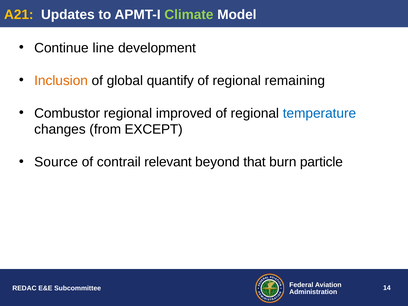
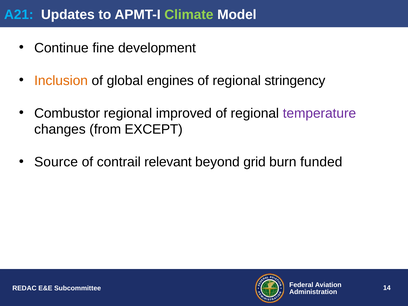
A21 colour: yellow -> light blue
line: line -> fine
quantify: quantify -> engines
remaining: remaining -> stringency
temperature colour: blue -> purple
that: that -> grid
particle: particle -> funded
